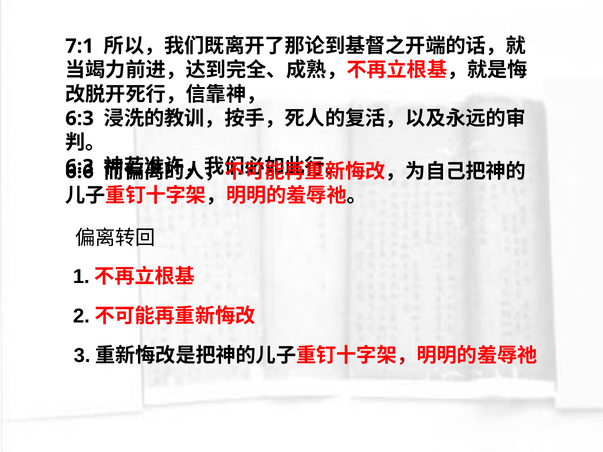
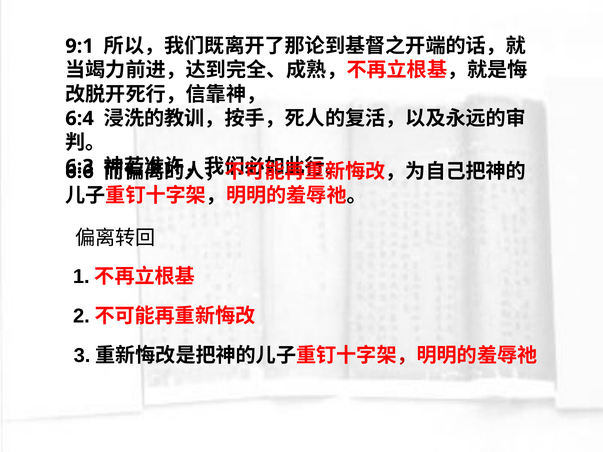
7:1: 7:1 -> 9:1
6:3 at (80, 119): 6:3 -> 6:4
